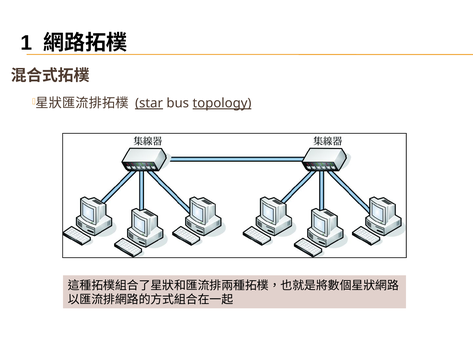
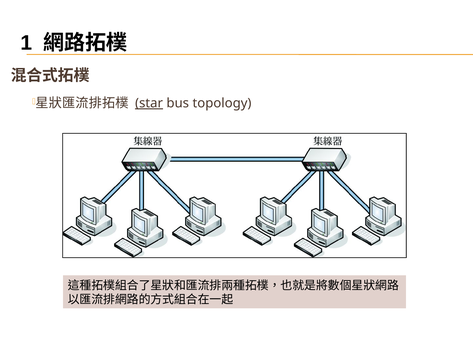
topology underline: present -> none
